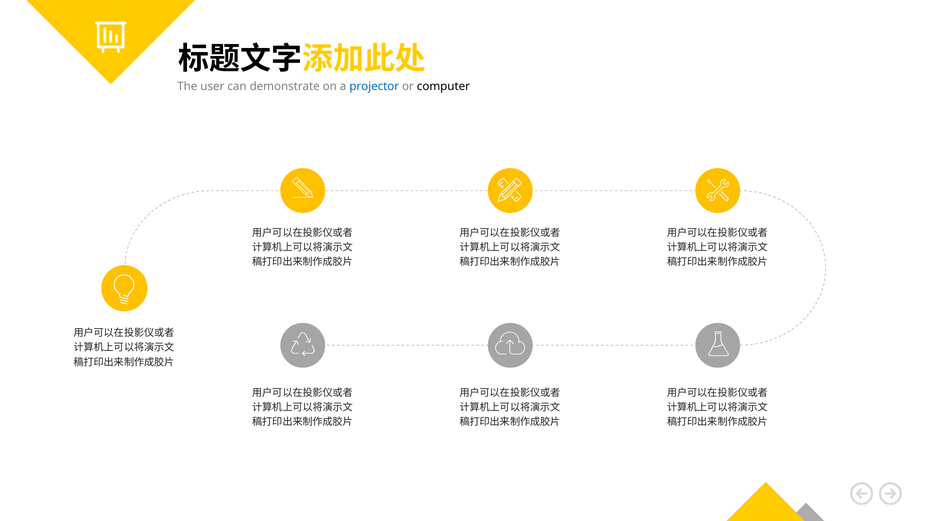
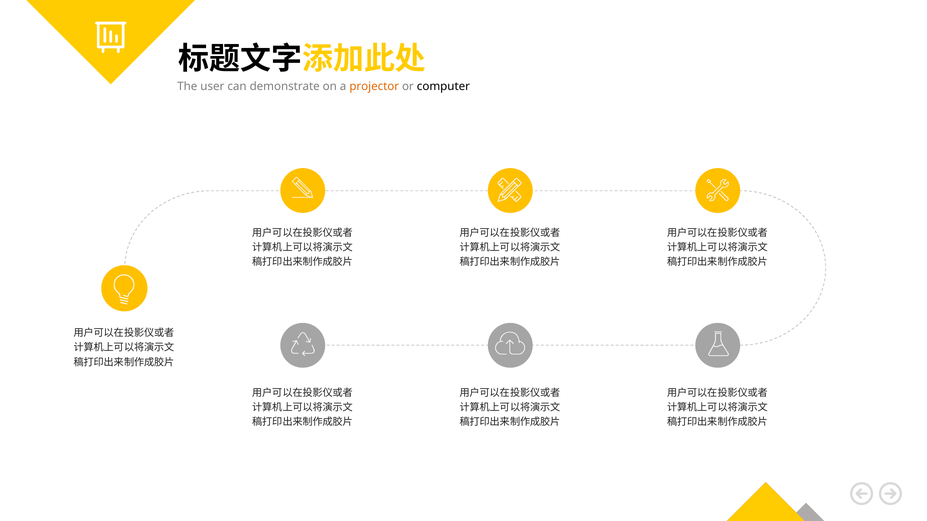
projector colour: blue -> orange
